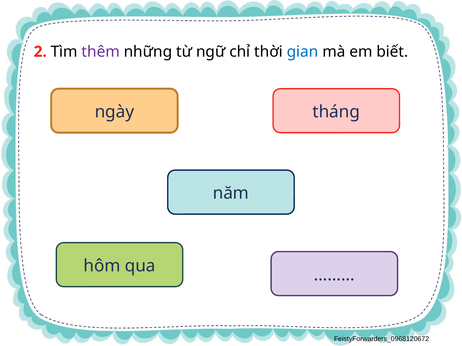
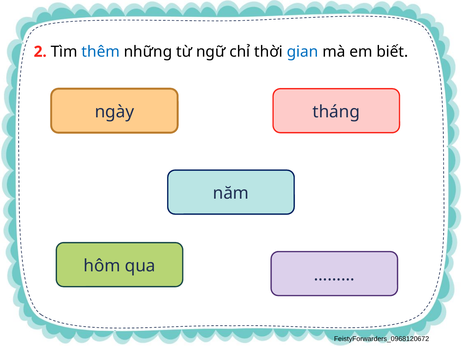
thêm colour: purple -> blue
